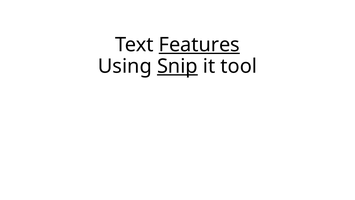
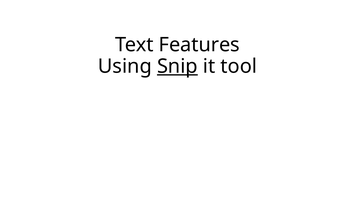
Features underline: present -> none
